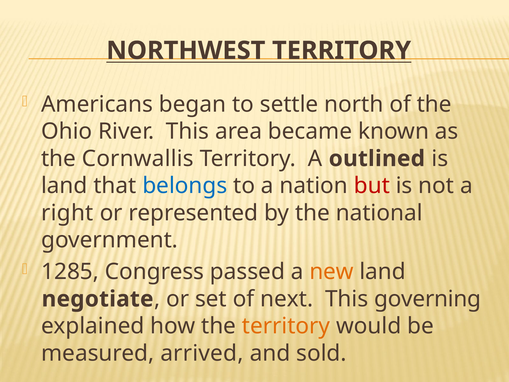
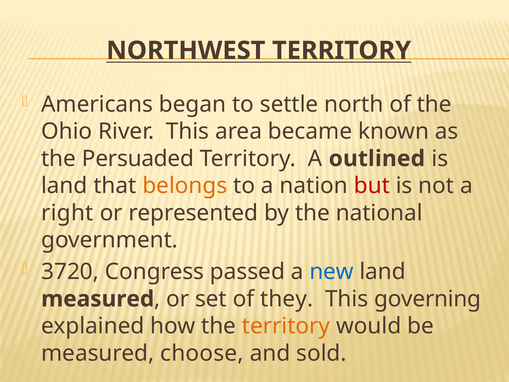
Cornwallis: Cornwallis -> Persuaded
belongs colour: blue -> orange
1285: 1285 -> 3720
new colour: orange -> blue
negotiate at (98, 299): negotiate -> measured
next: next -> they
arrived: arrived -> choose
